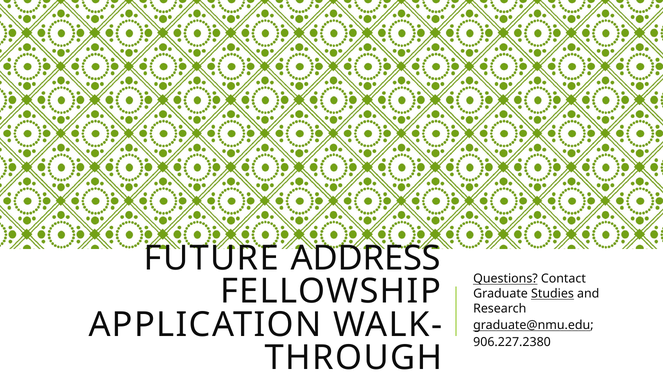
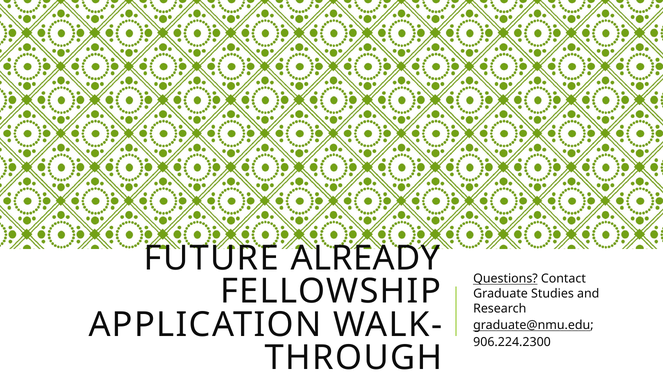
ADDRESS: ADDRESS -> ALREADY
Studies underline: present -> none
906.227.2380: 906.227.2380 -> 906.224.2300
